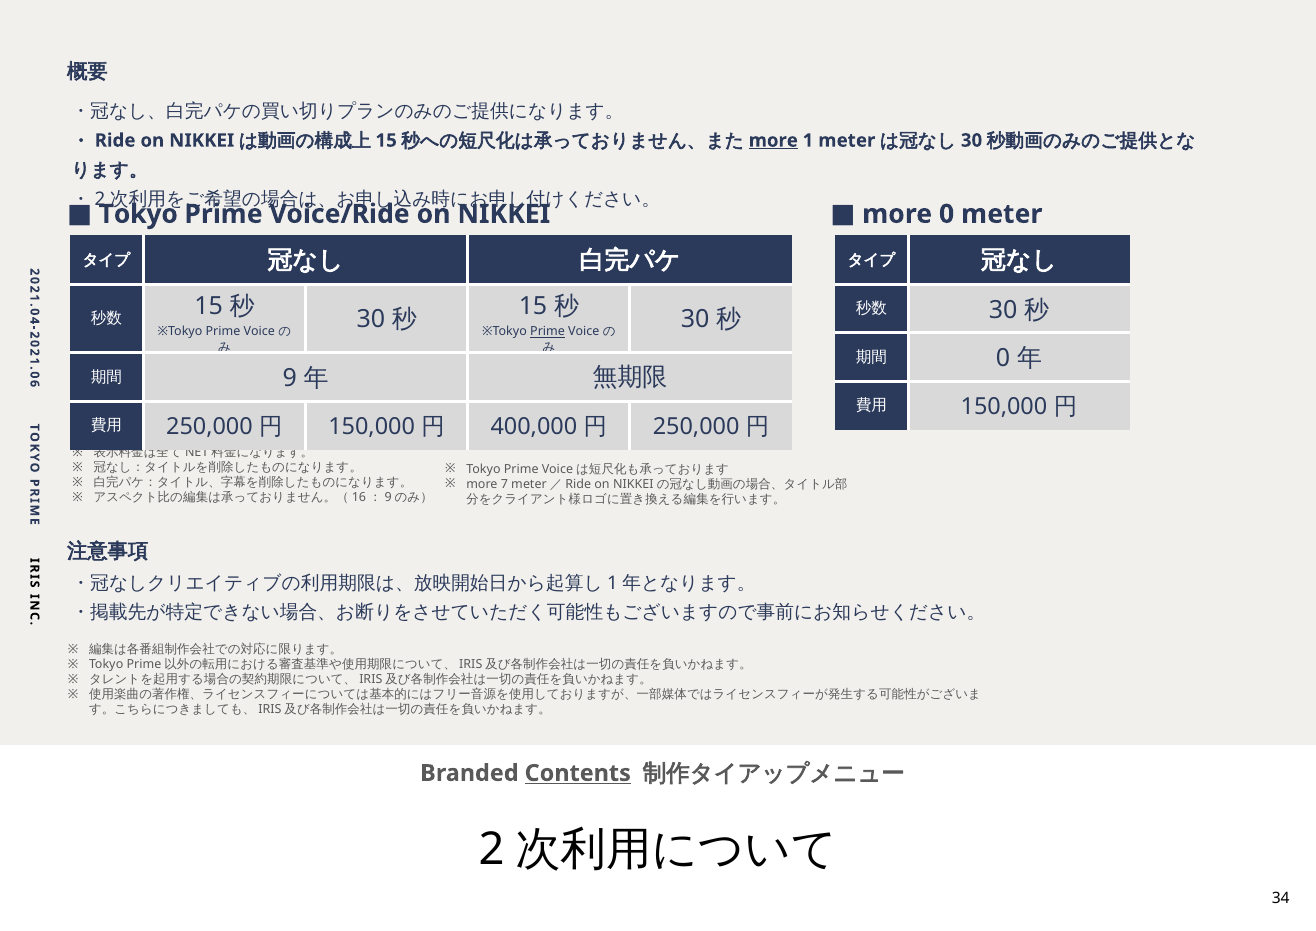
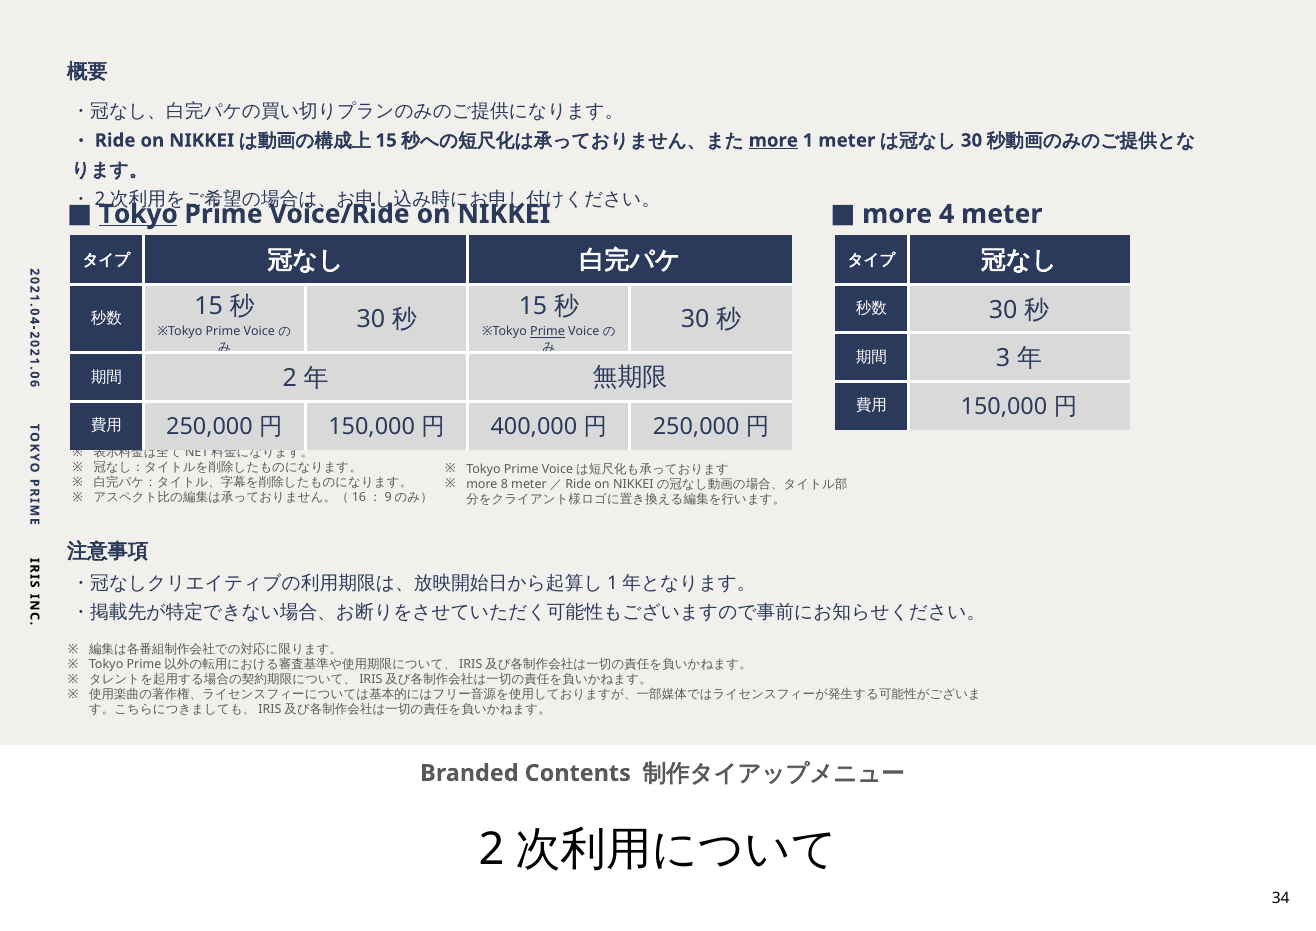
Tokyo at (138, 214) underline: none -> present
more 0: 0 -> 4
0 at (1003, 358): 0 -> 3
9 at (290, 378): 9 -> 2
7: 7 -> 8
Contents underline: present -> none
